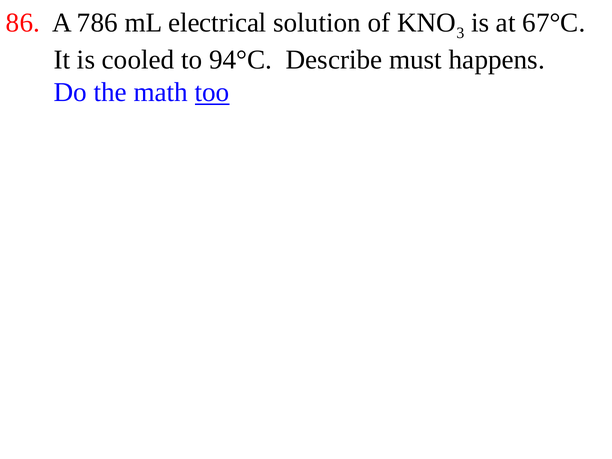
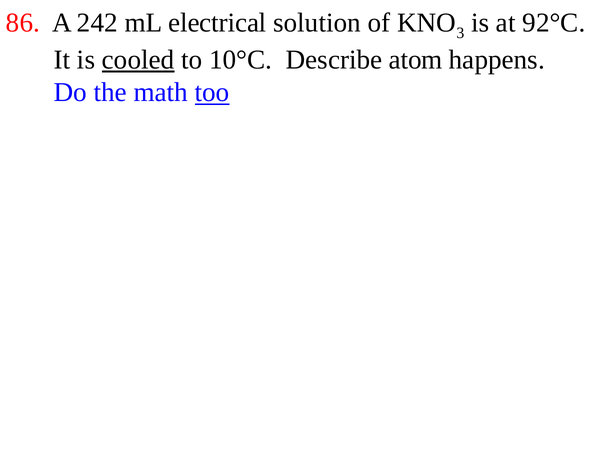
786: 786 -> 242
67°C: 67°C -> 92°C
cooled underline: none -> present
94°C: 94°C -> 10°C
must: must -> atom
